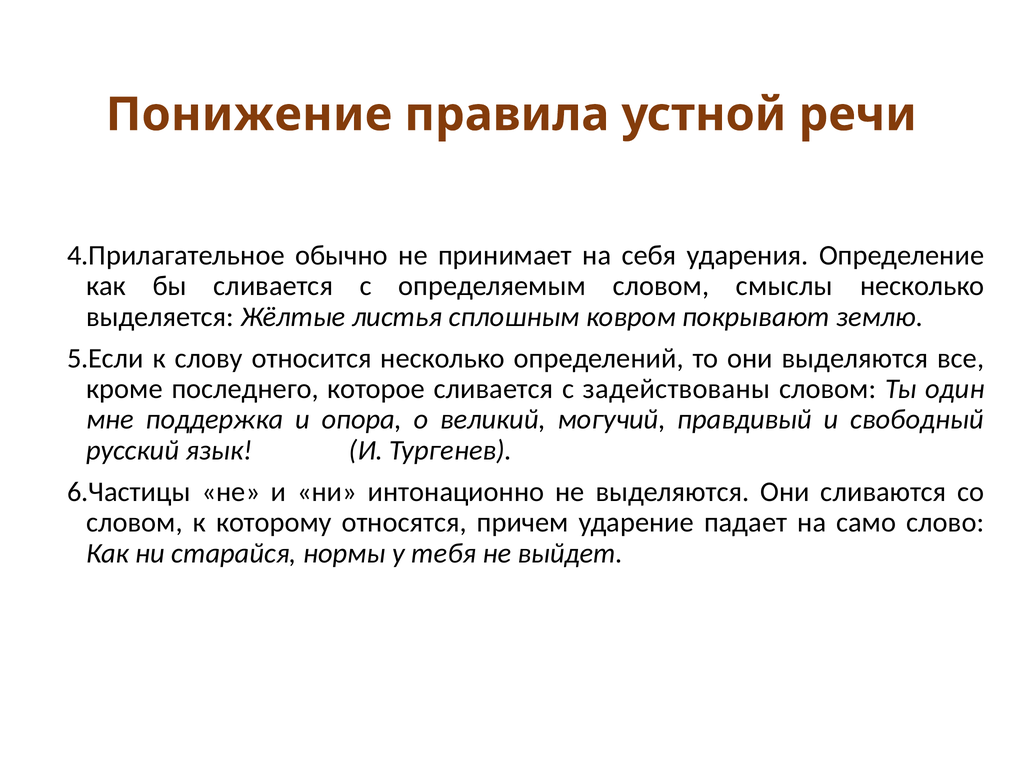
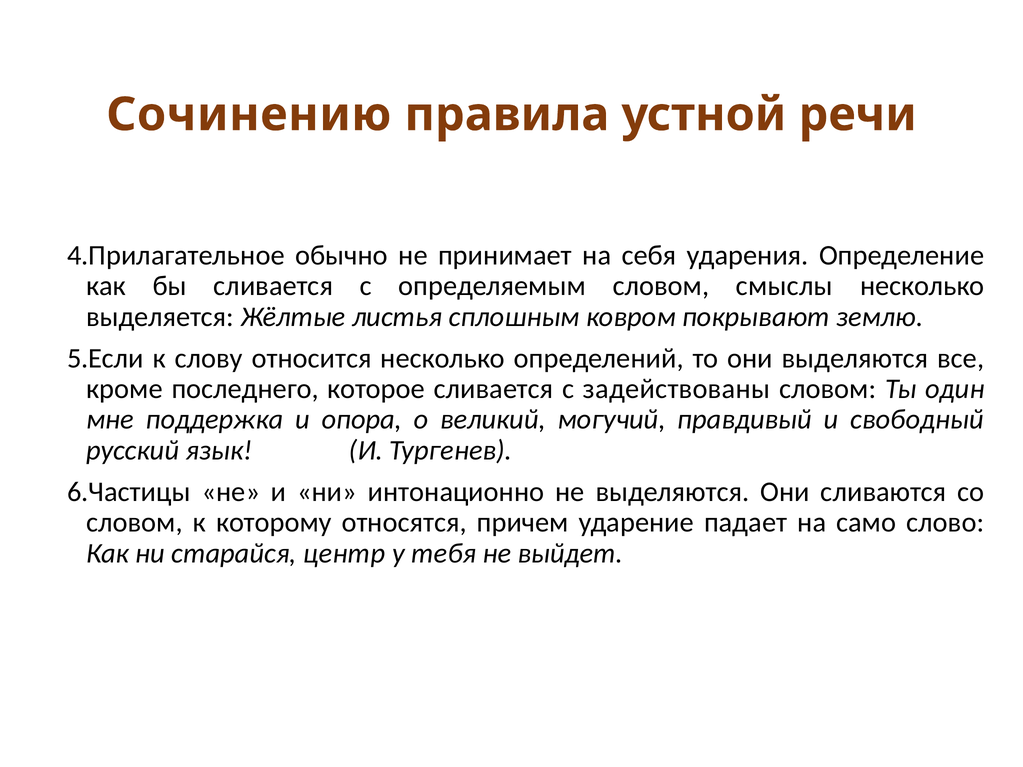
Понижение: Понижение -> Сочинению
нормы: нормы -> центр
